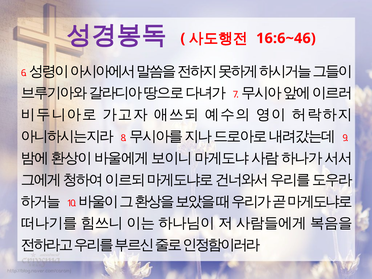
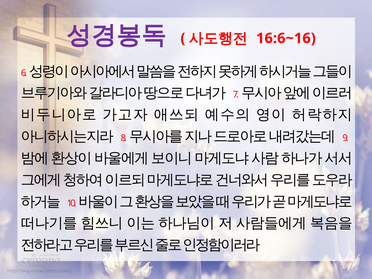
16:6~46: 16:6~46 -> 16:6~16
